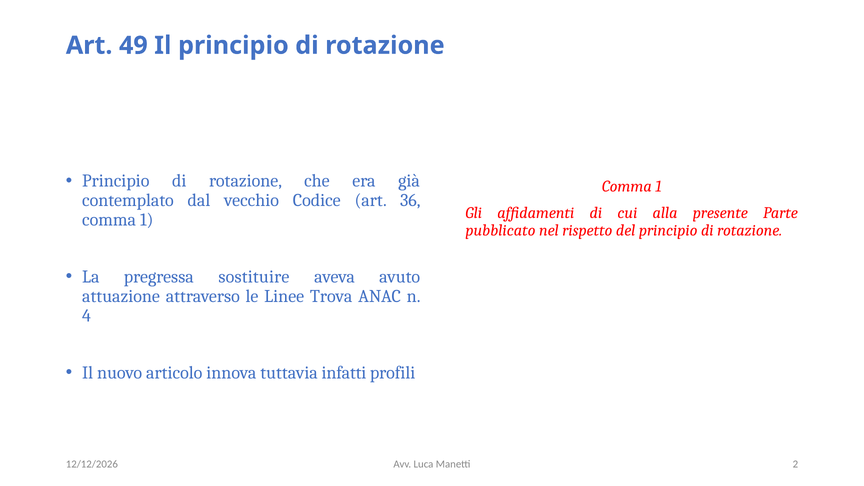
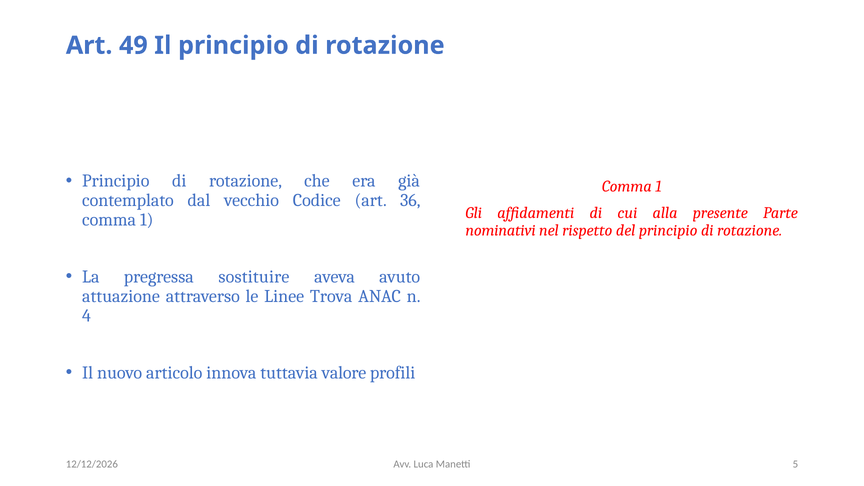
pubblicato: pubblicato -> nominativi
infatti: infatti -> valore
2: 2 -> 5
